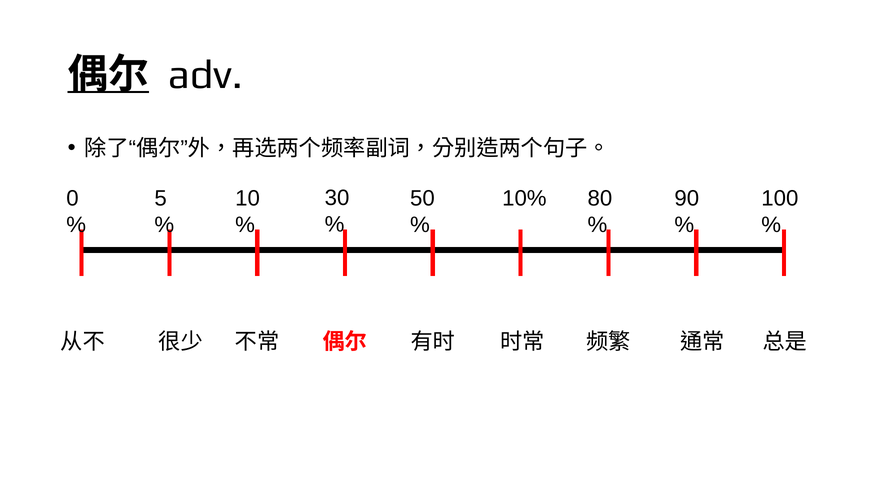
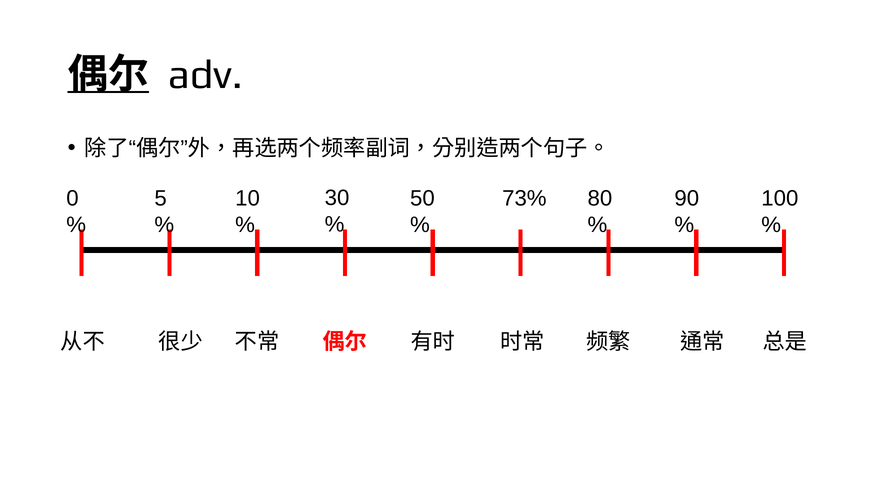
10%: 10% -> 73%
